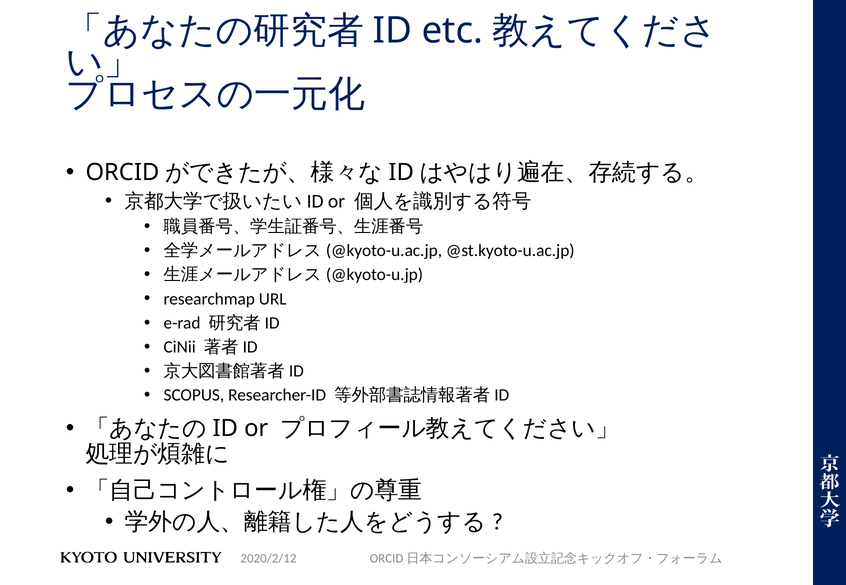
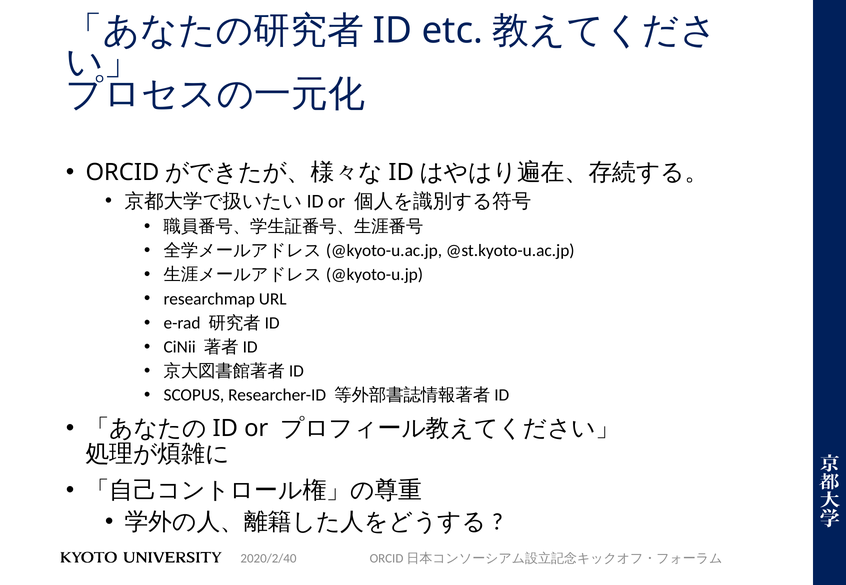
2020/2/12: 2020/2/12 -> 2020/2/40
